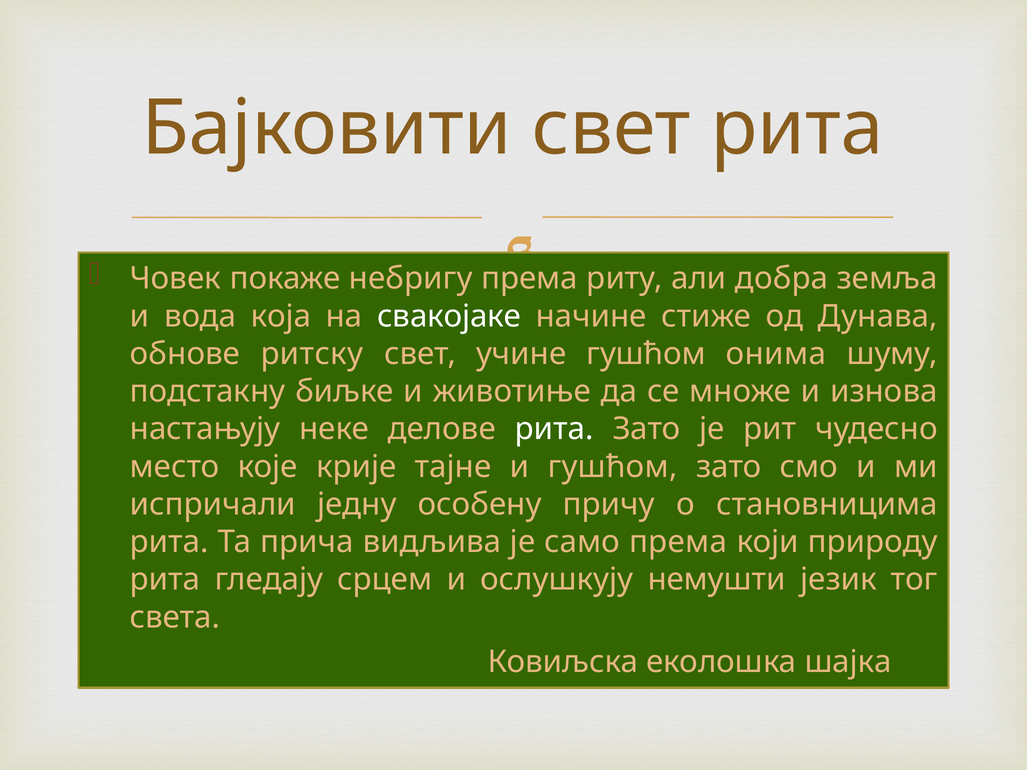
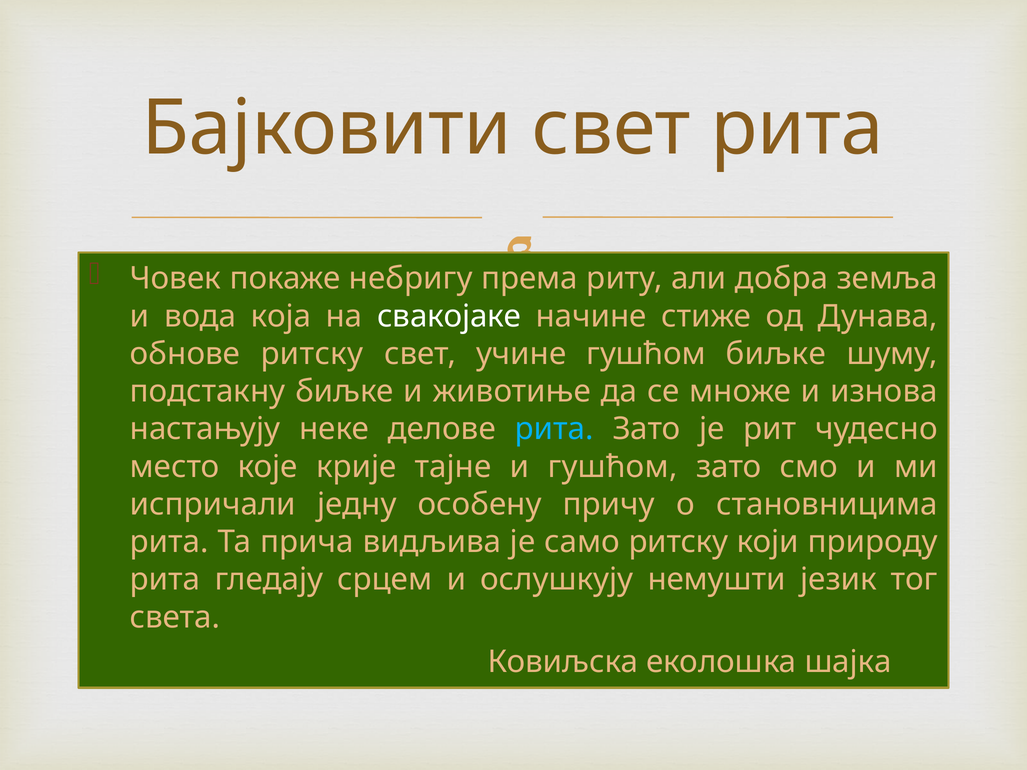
гушћом онима: онима -> биљке
рита at (554, 429) colour: white -> light blue
само према: према -> ритску
